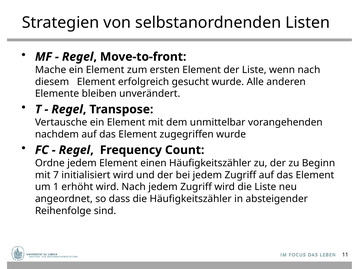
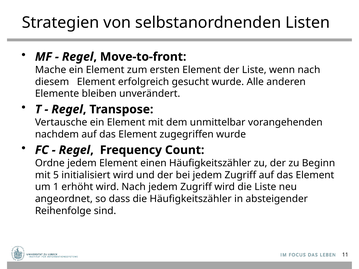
7: 7 -> 5
